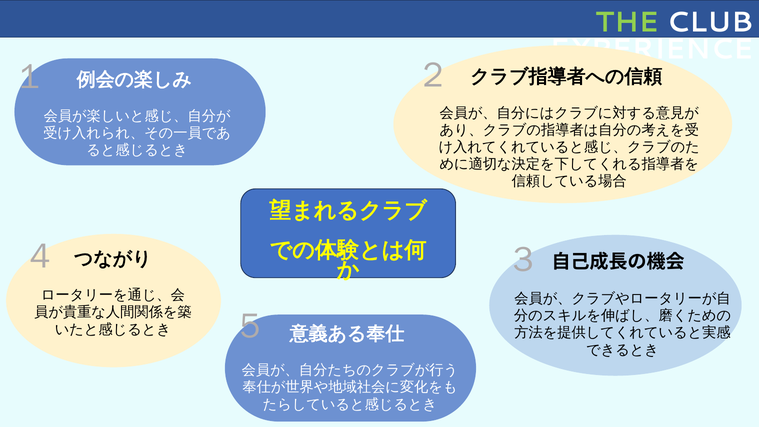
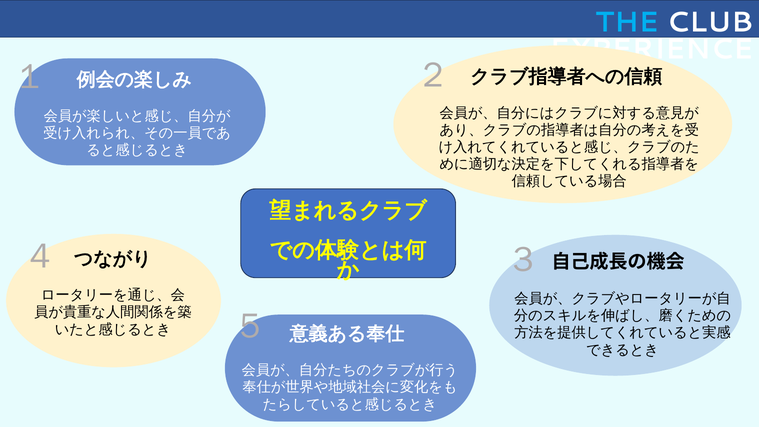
THE colour: light green -> light blue
